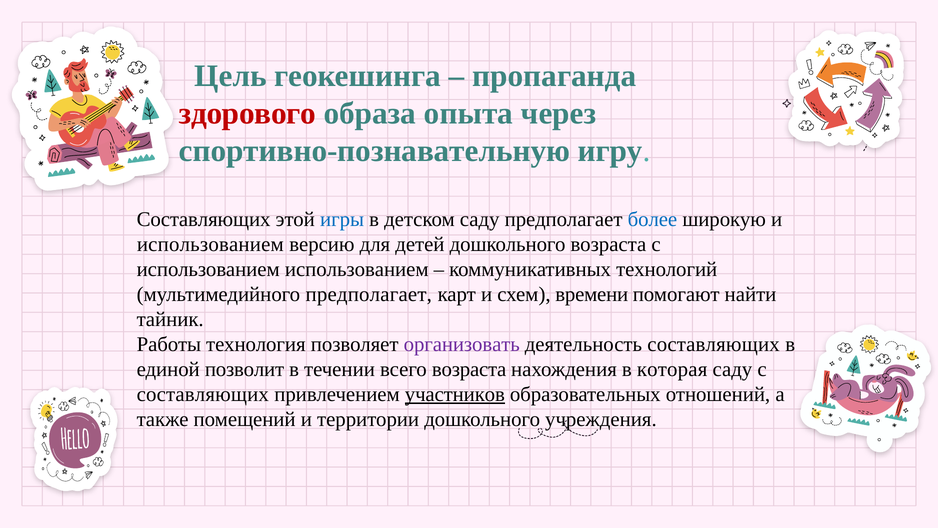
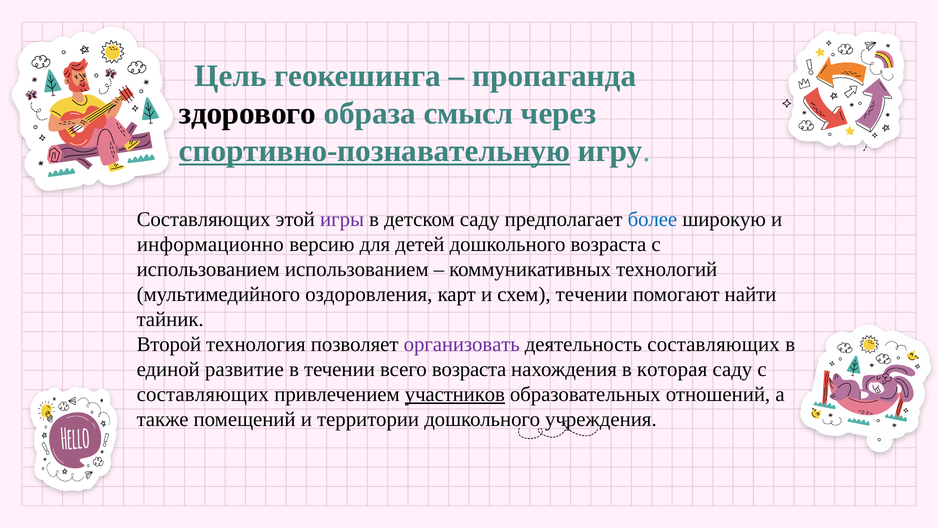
здорового colour: red -> black
опыта: опыта -> смысл
спортивно-познавательную underline: none -> present
игры colour: blue -> purple
использованием at (210, 244): использованием -> информационно
мультимедийного предполагает: предполагает -> оздоровления
схем времени: времени -> течении
Работы: Работы -> Второй
позволит: позволит -> развитие
